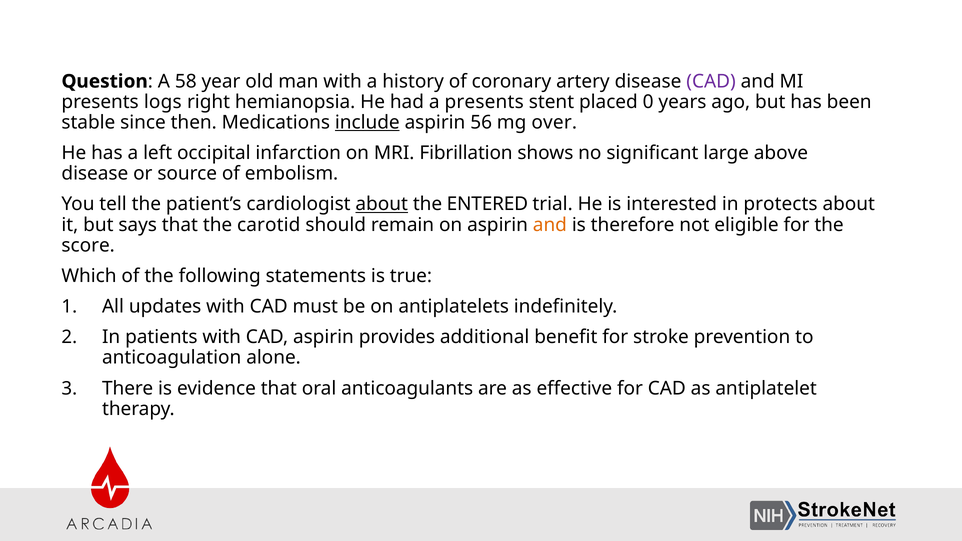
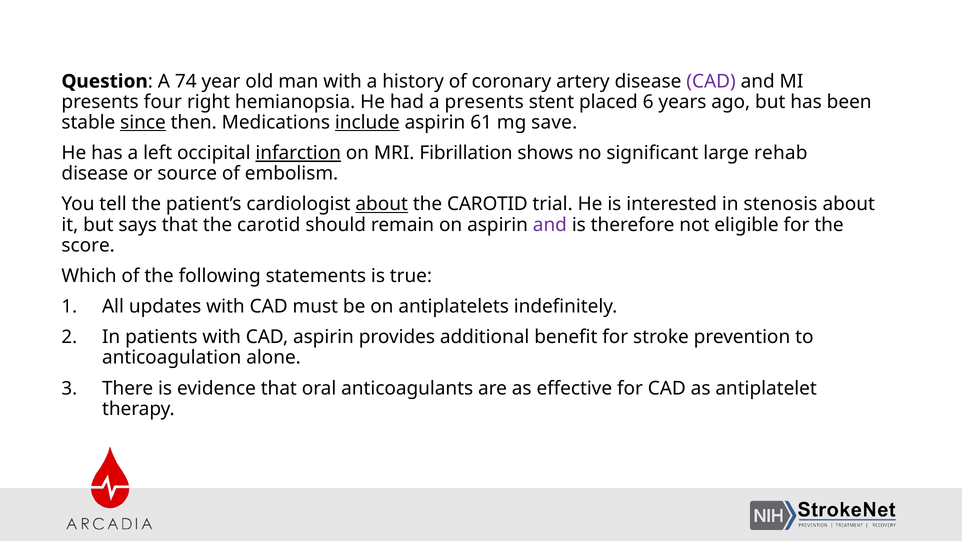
58: 58 -> 74
logs: logs -> four
0: 0 -> 6
since underline: none -> present
56: 56 -> 61
over: over -> save
infarction underline: none -> present
above: above -> rehab
ENTERED at (487, 204): ENTERED -> CAROTID
protects: protects -> stenosis
and at (550, 225) colour: orange -> purple
